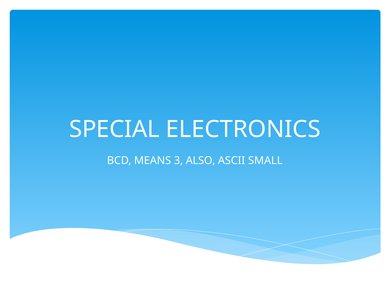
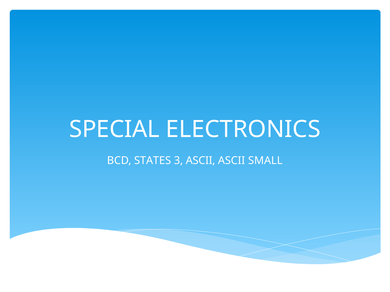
MEANS: MEANS -> STATES
3 ALSO: ALSO -> ASCII
